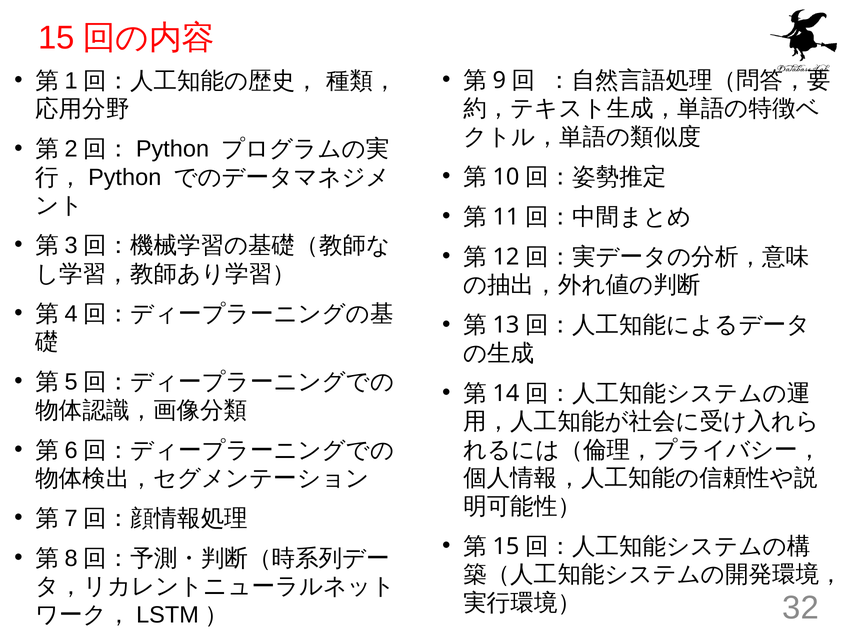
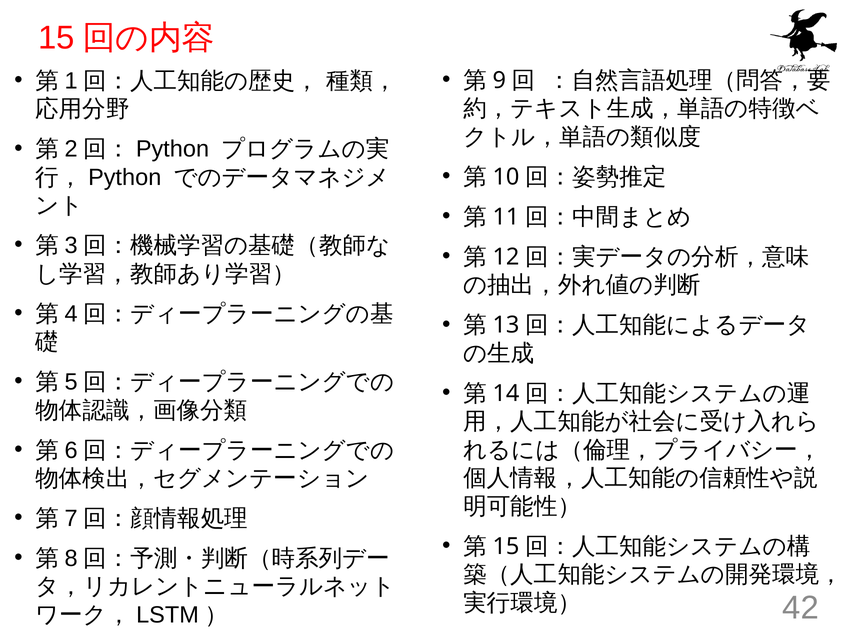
32: 32 -> 42
